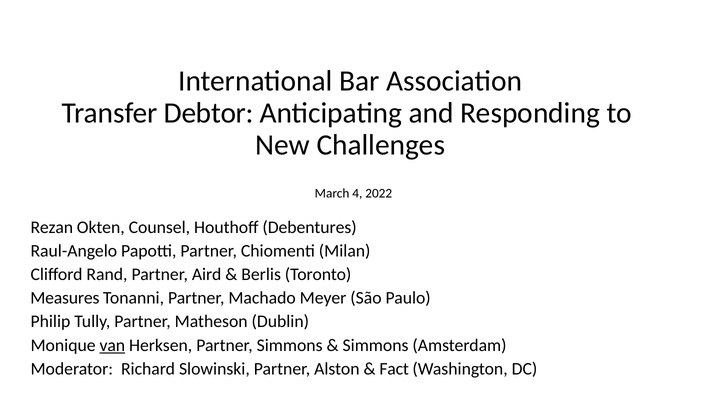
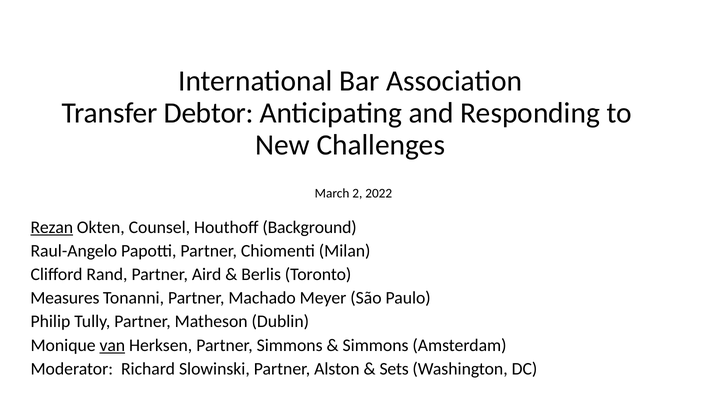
4: 4 -> 2
Rezan underline: none -> present
Debentures: Debentures -> Background
Fact: Fact -> Sets
